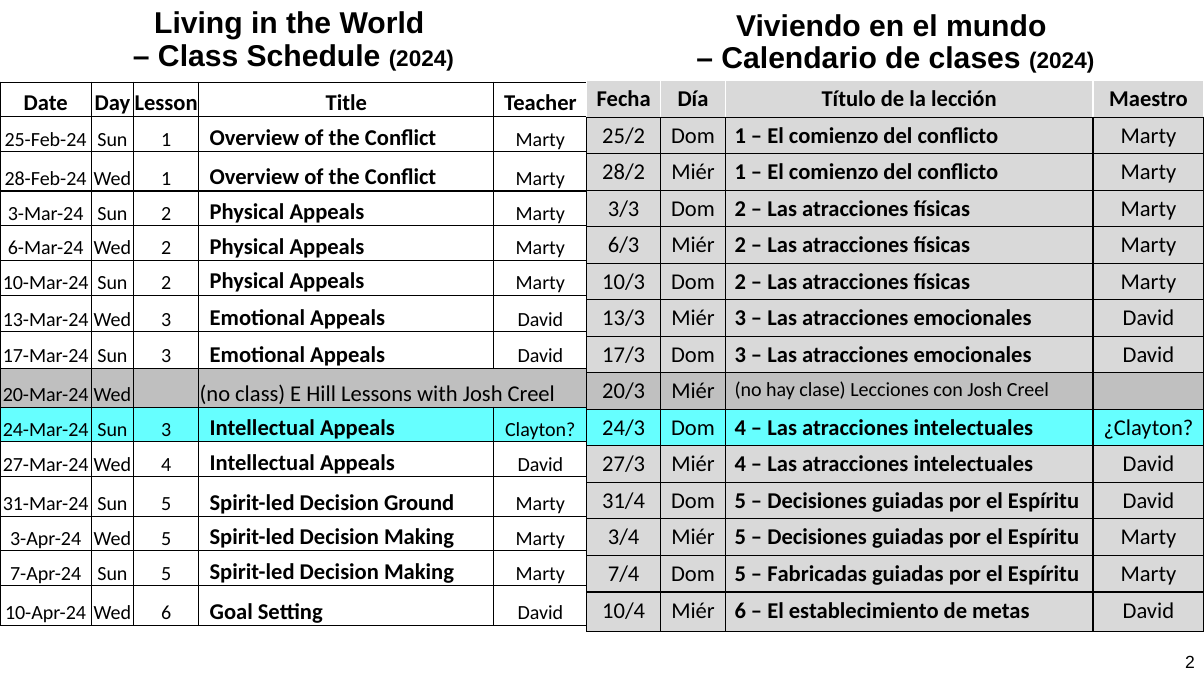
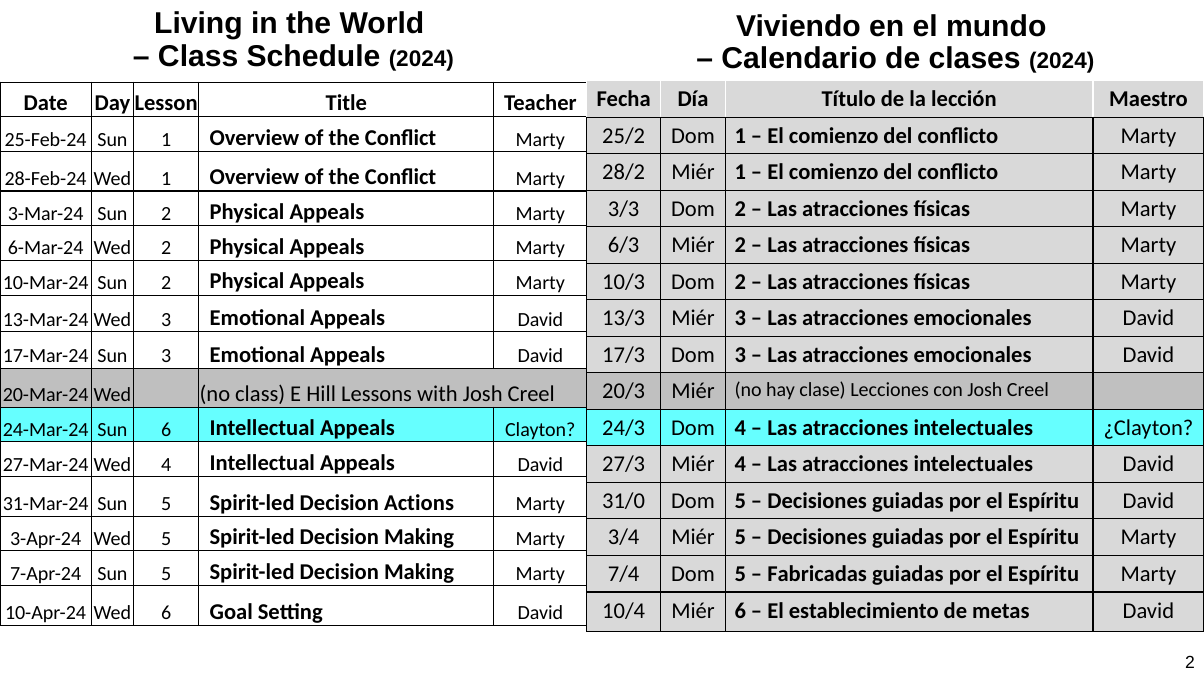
24-Mar-24 Sun 3: 3 -> 6
31/4: 31/4 -> 31/0
Ground: Ground -> Actions
